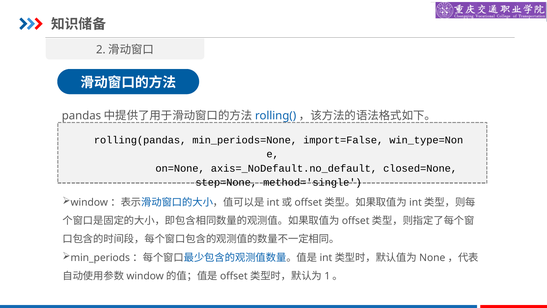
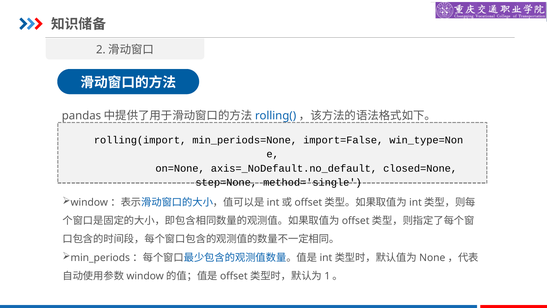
rolling(pandas: rolling(pandas -> rolling(import
